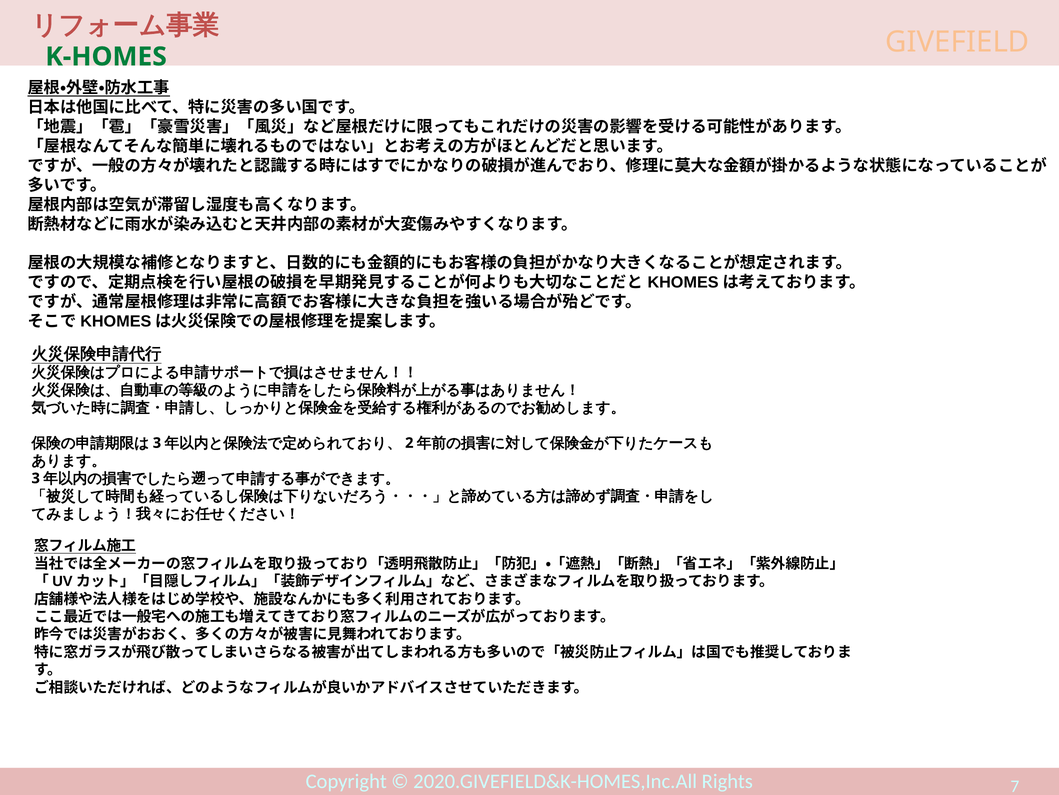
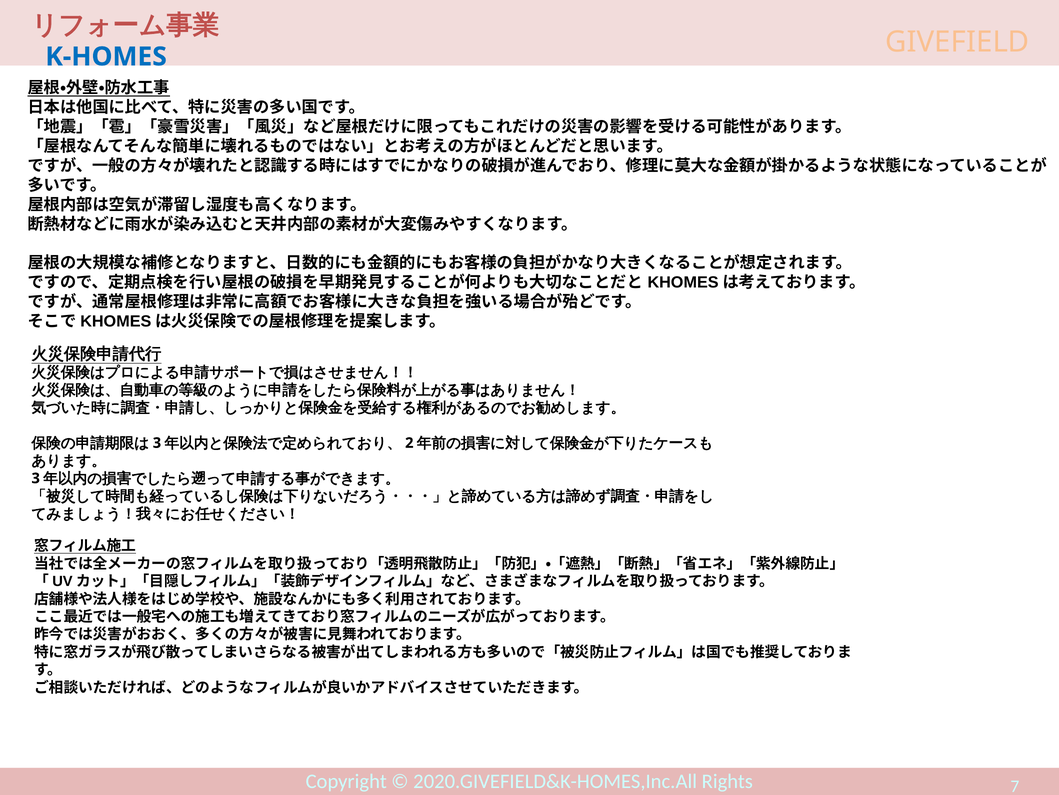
K-HOMES colour: green -> blue
